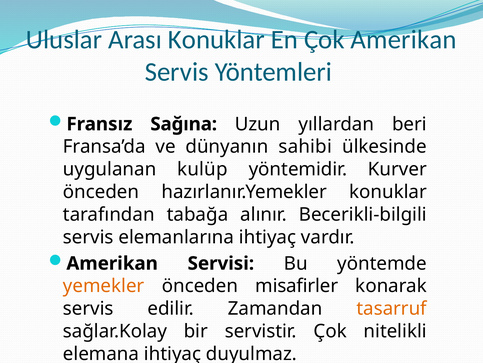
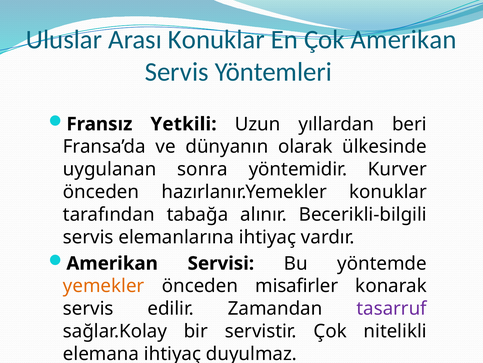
Sağına: Sağına -> Yetkili
sahibi: sahibi -> olarak
kulüp: kulüp -> sonra
tasarruf colour: orange -> purple
